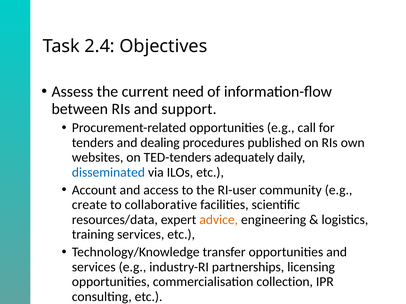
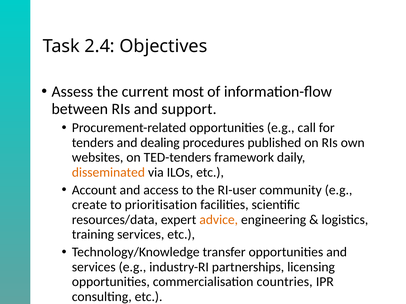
need: need -> most
adequately: adequately -> framework
disseminated colour: blue -> orange
collaborative: collaborative -> prioritisation
collection: collection -> countries
